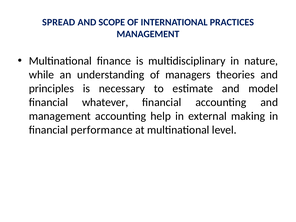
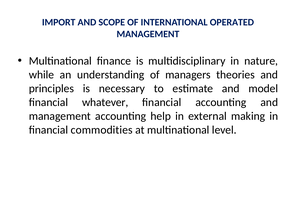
SPREAD: SPREAD -> IMPORT
PRACTICES: PRACTICES -> OPERATED
performance: performance -> commodities
